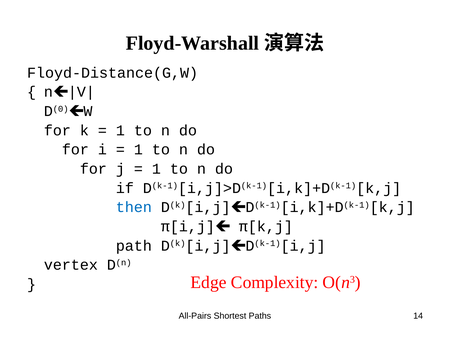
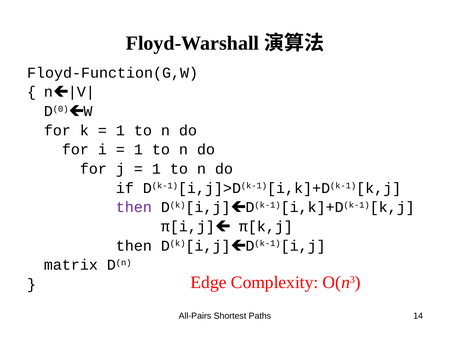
Floyd-Distance(G,W: Floyd-Distance(G,W -> Floyd-Function(G,W
then at (134, 207) colour: blue -> purple
path at (134, 245): path -> then
vertex: vertex -> matrix
